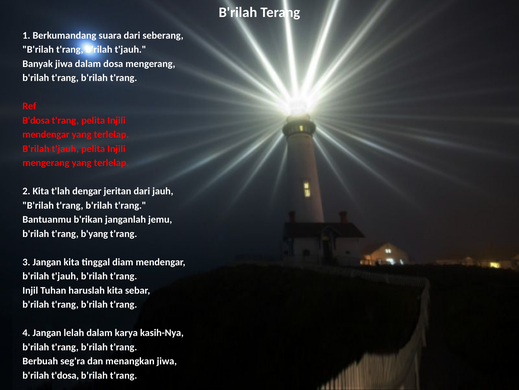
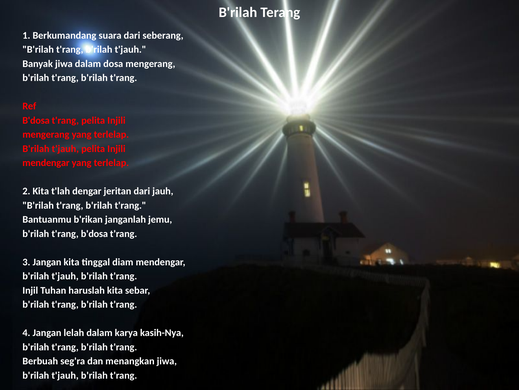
mendengar at (46, 134): mendengar -> mengerang
mengerang at (46, 163): mengerang -> mendengar
t'rang b'yang: b'yang -> b'dosa
t'dosa at (65, 375): t'dosa -> t'jauh
